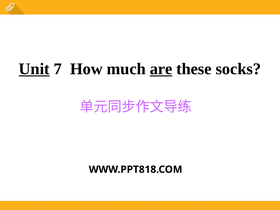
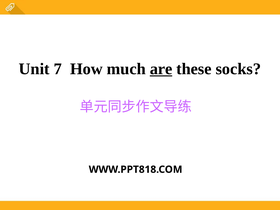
Unit underline: present -> none
